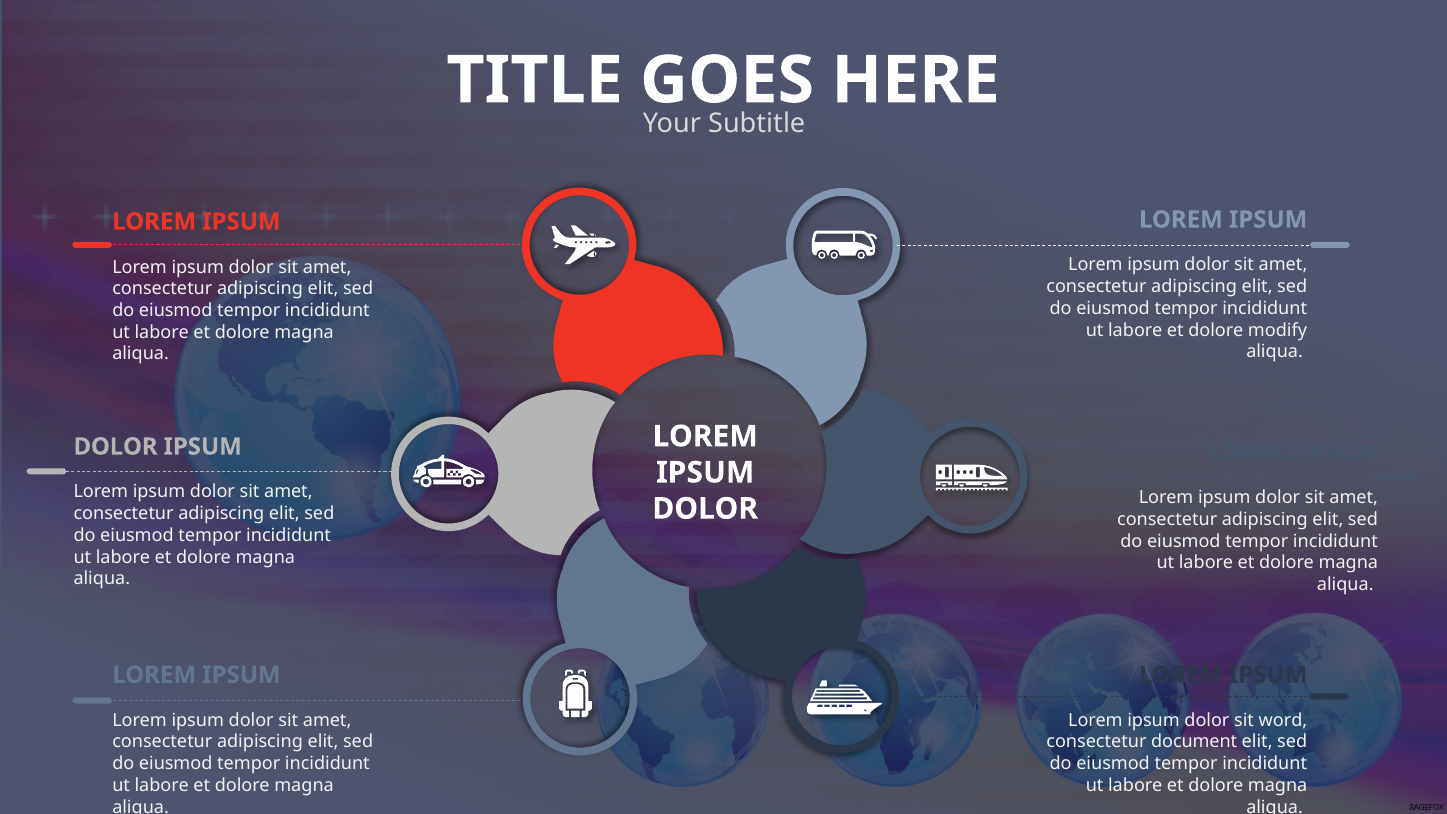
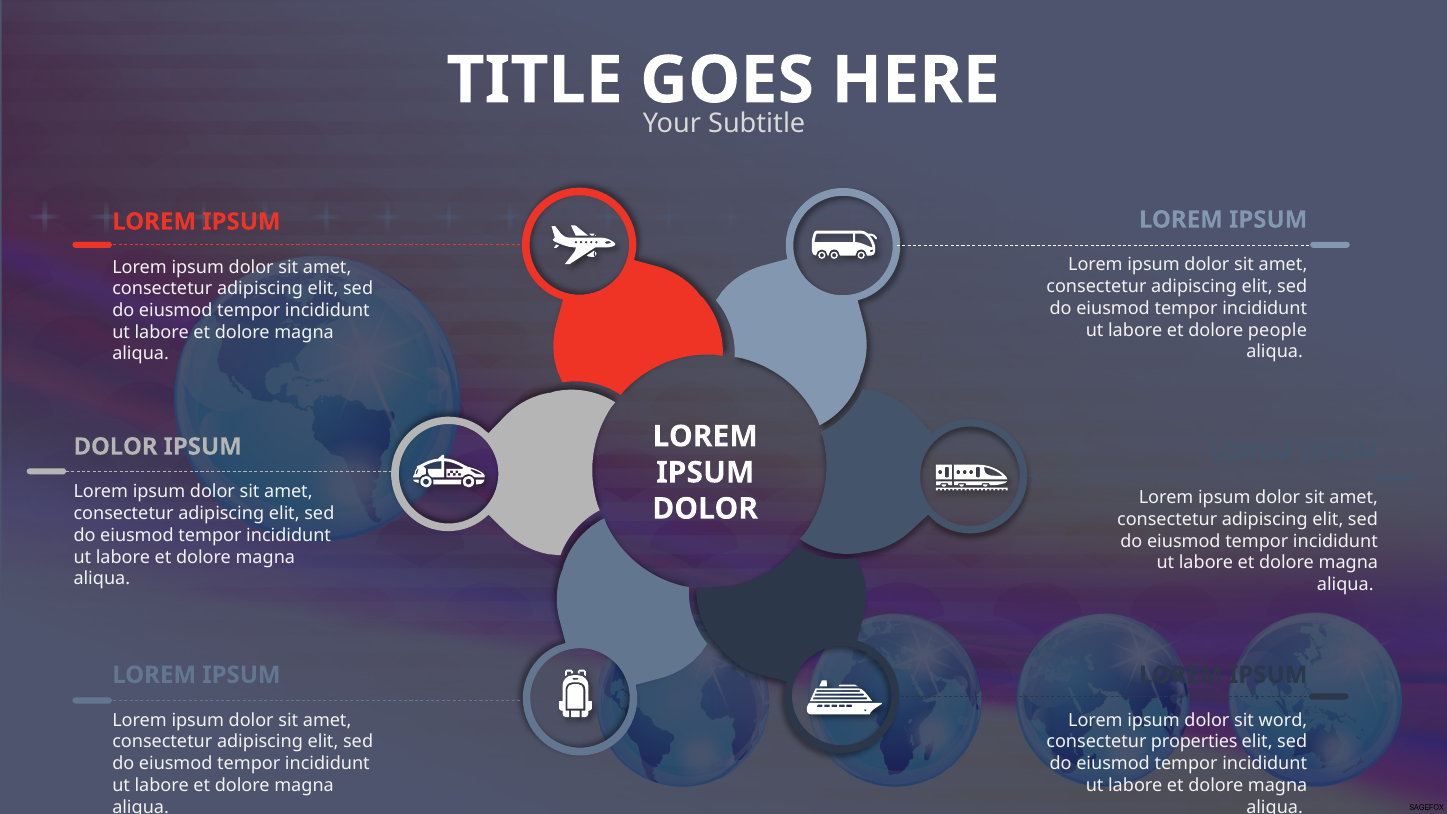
modify: modify -> people
document: document -> properties
